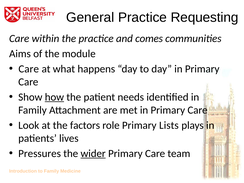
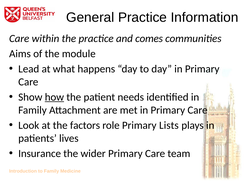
Requesting: Requesting -> Information
Care at (29, 69): Care -> Lead
Pressures: Pressures -> Insurance
wider underline: present -> none
